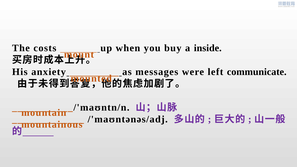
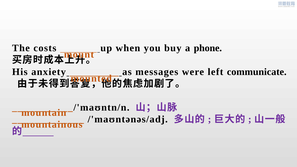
inside: inside -> phone
